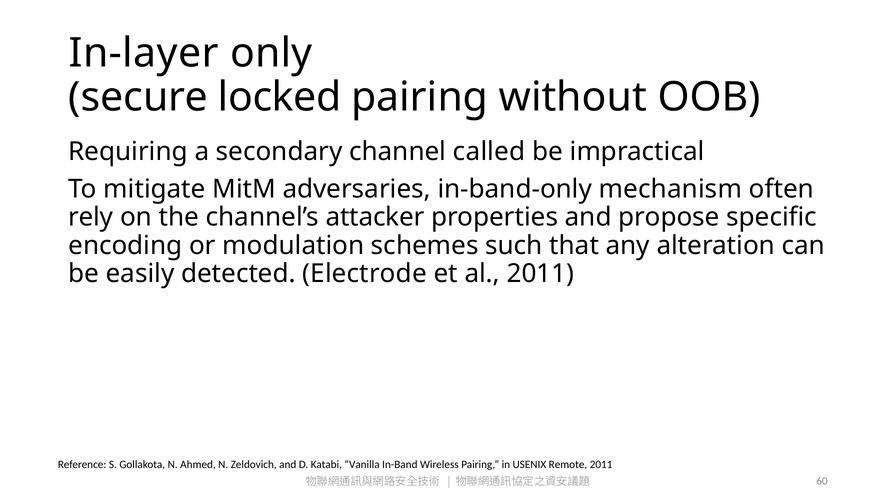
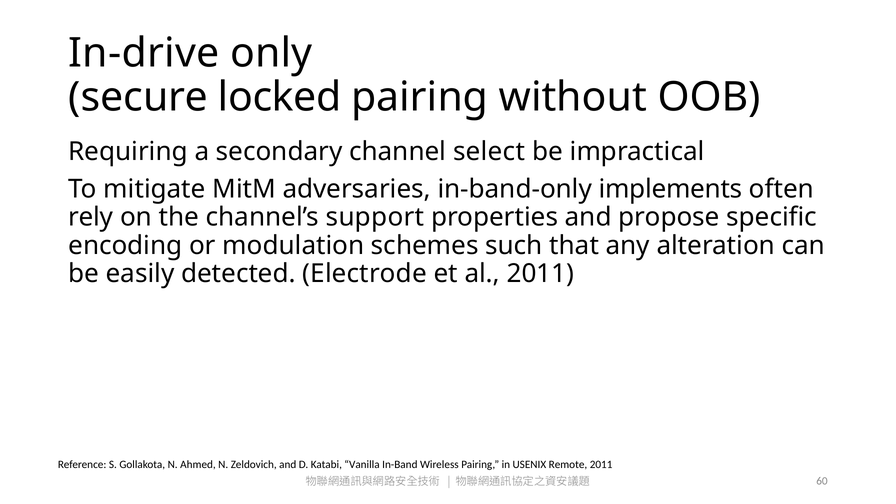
In-layer: In-layer -> In-drive
called: called -> select
mechanism: mechanism -> implements
attacker: attacker -> support
